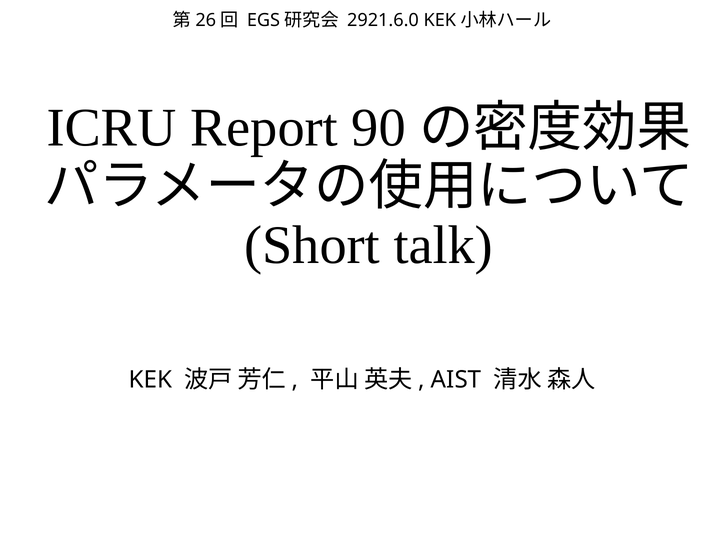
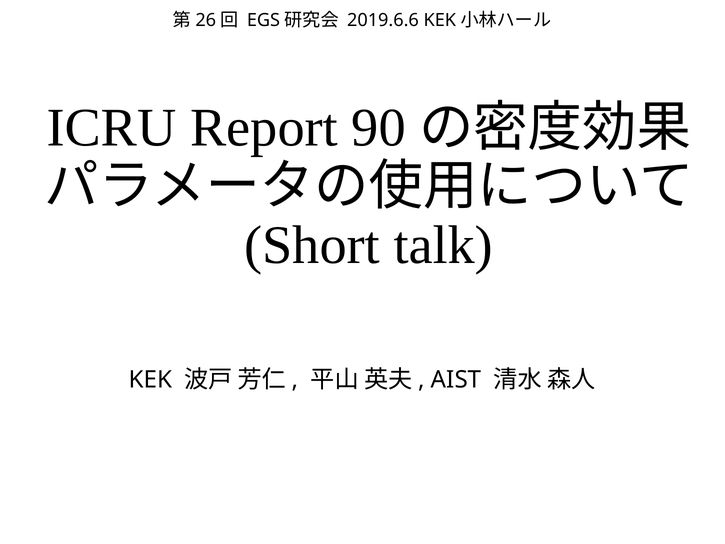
2921.6.0: 2921.6.0 -> 2019.6.6
